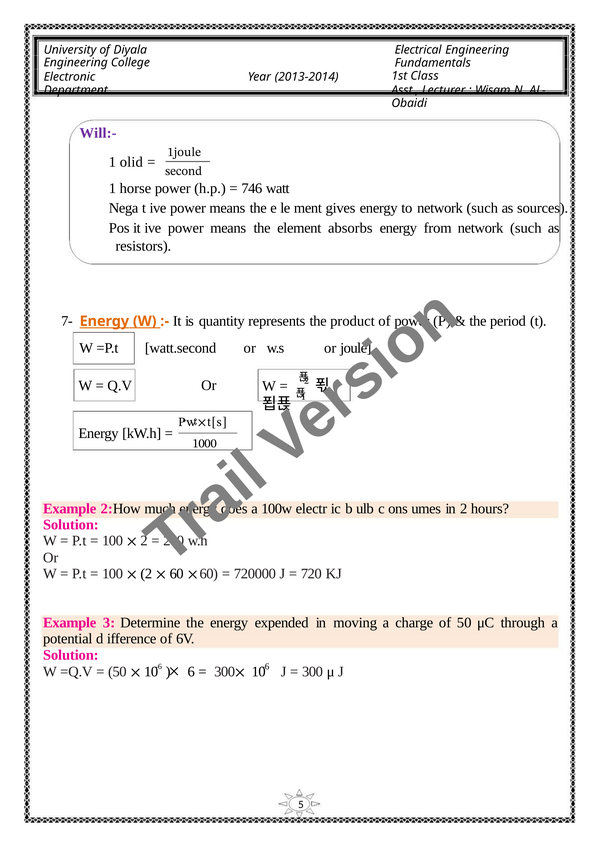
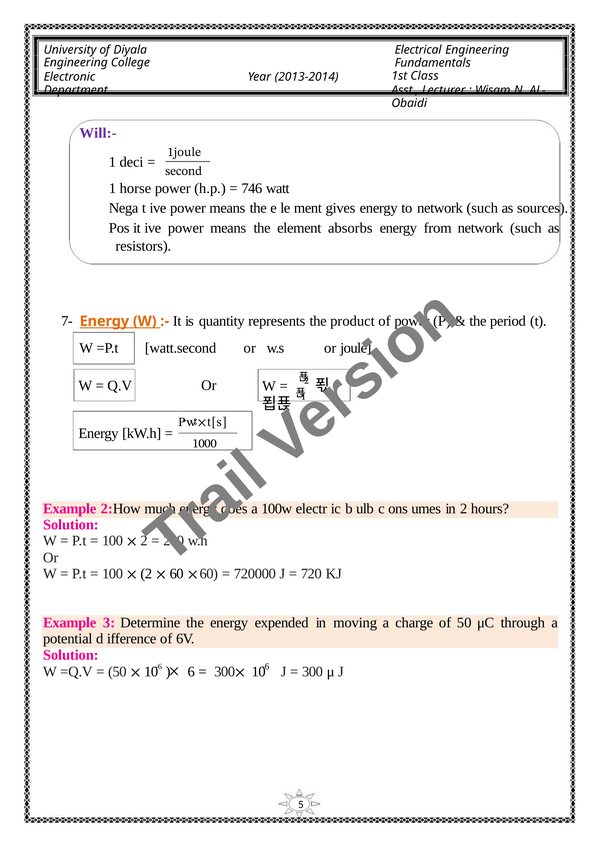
olid: olid -> deci
